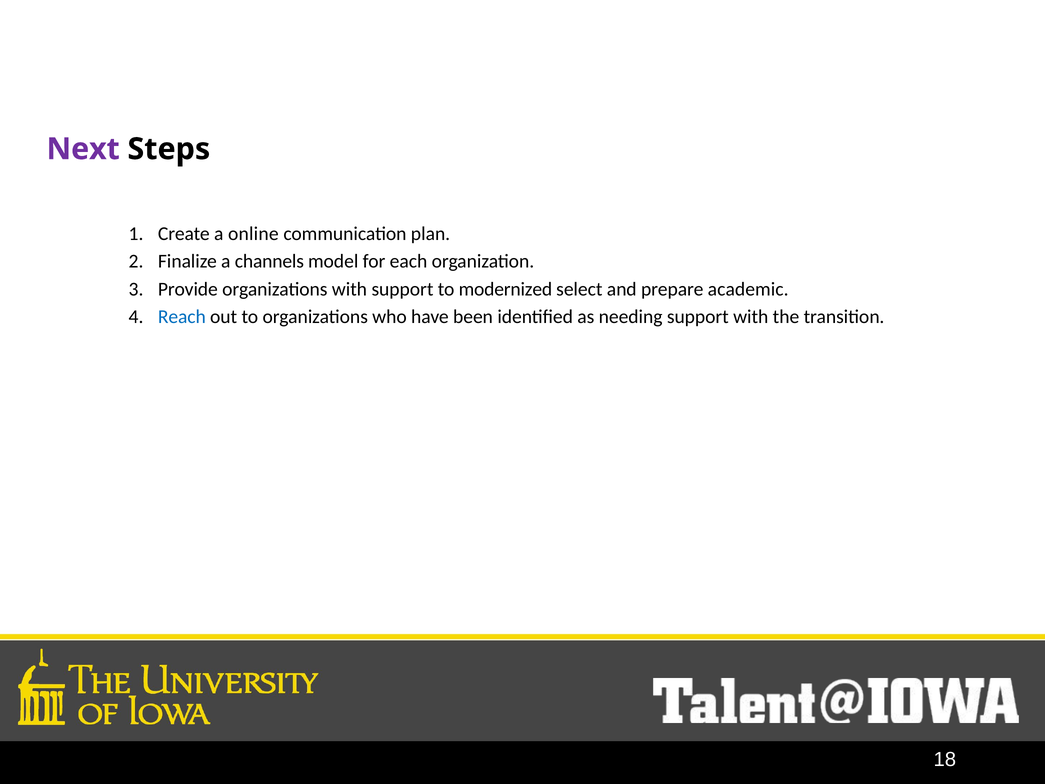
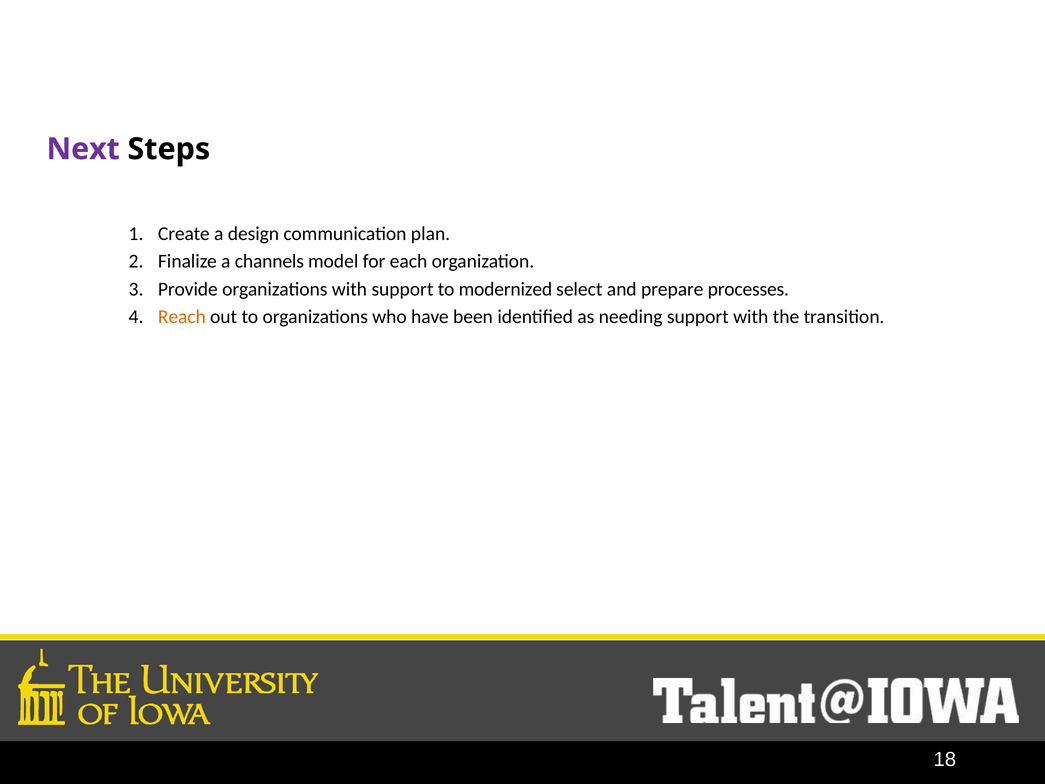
online: online -> design
academic: academic -> processes
Reach colour: blue -> orange
